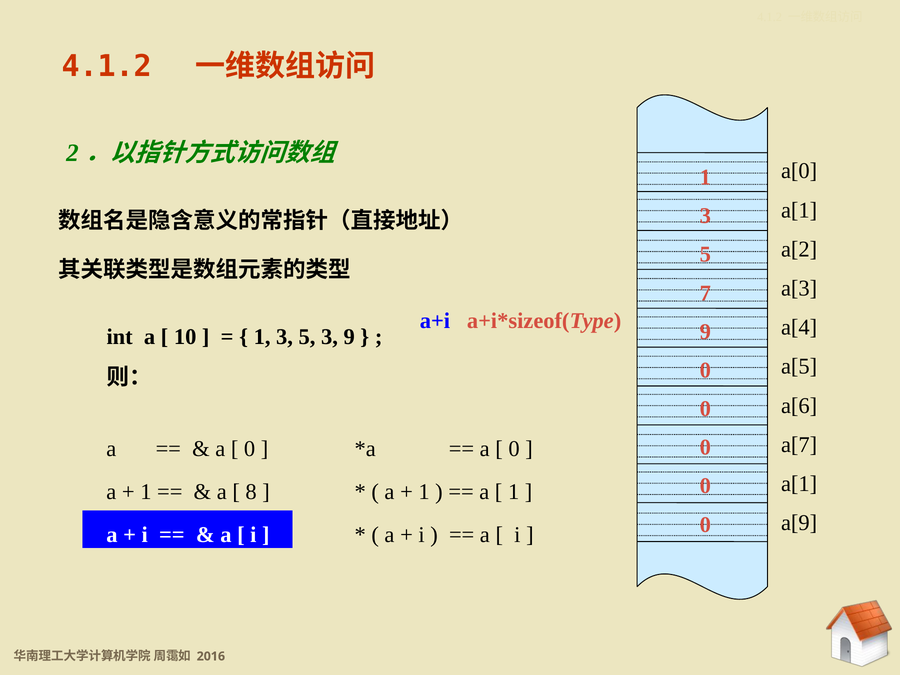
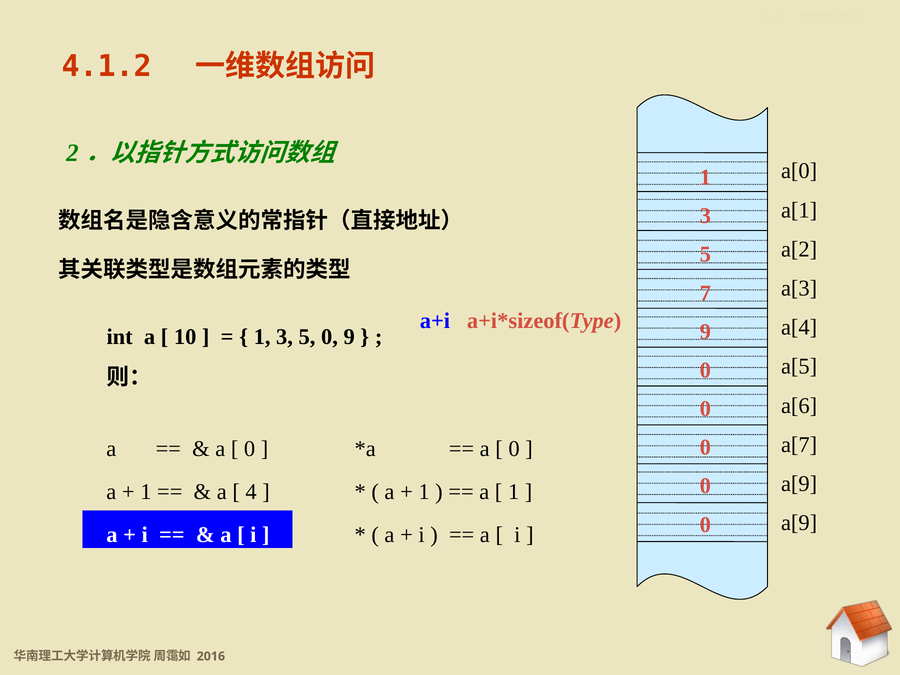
5 3: 3 -> 0
a[1 at (799, 484): a[1 -> a[9
8: 8 -> 4
